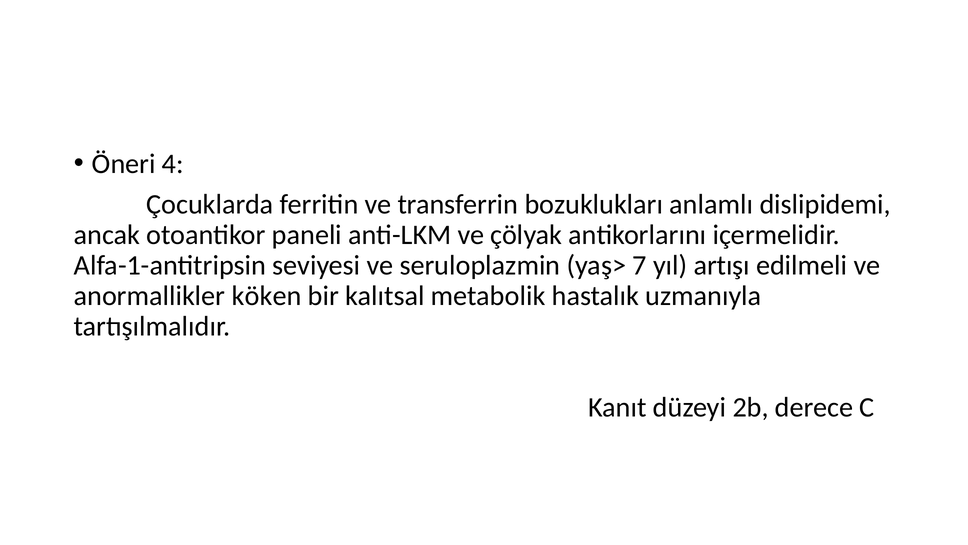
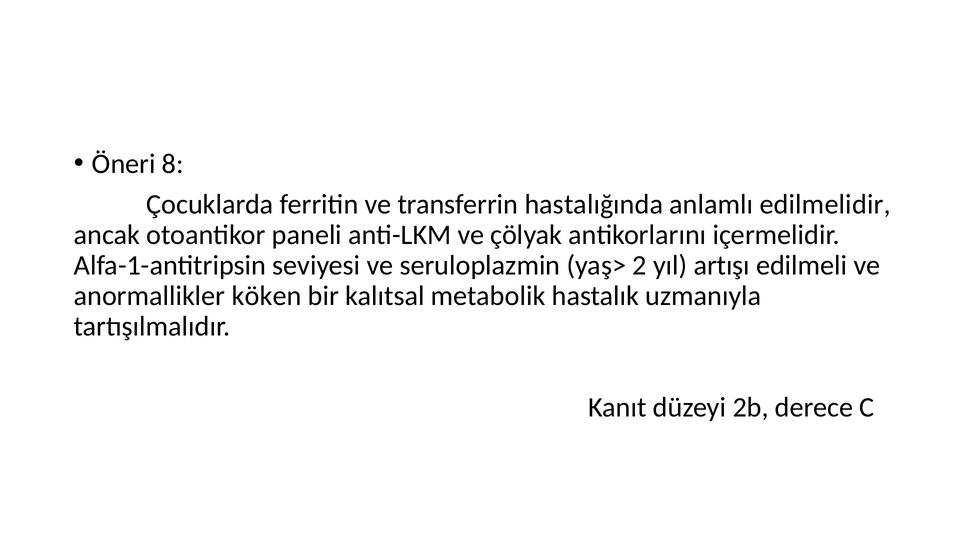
4: 4 -> 8
bozuklukları: bozuklukları -> hastalığında
dislipidemi: dislipidemi -> edilmelidir
7: 7 -> 2
